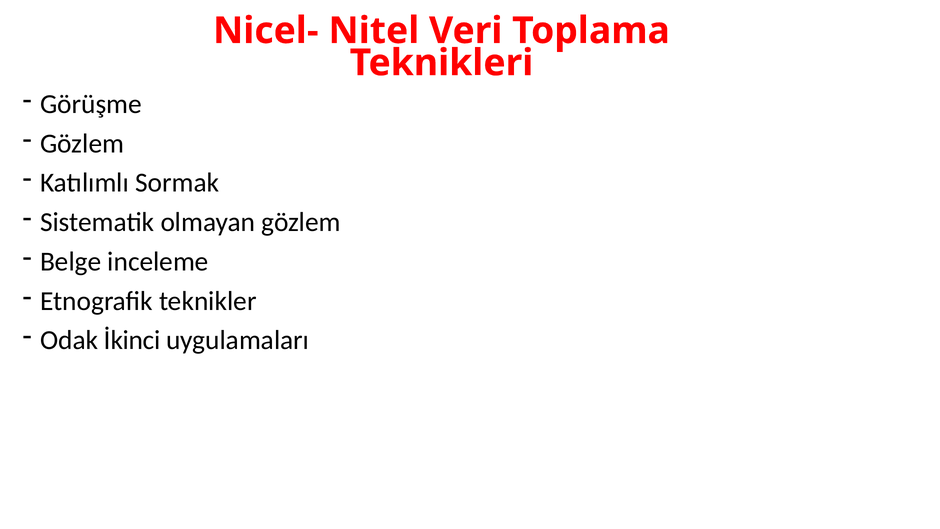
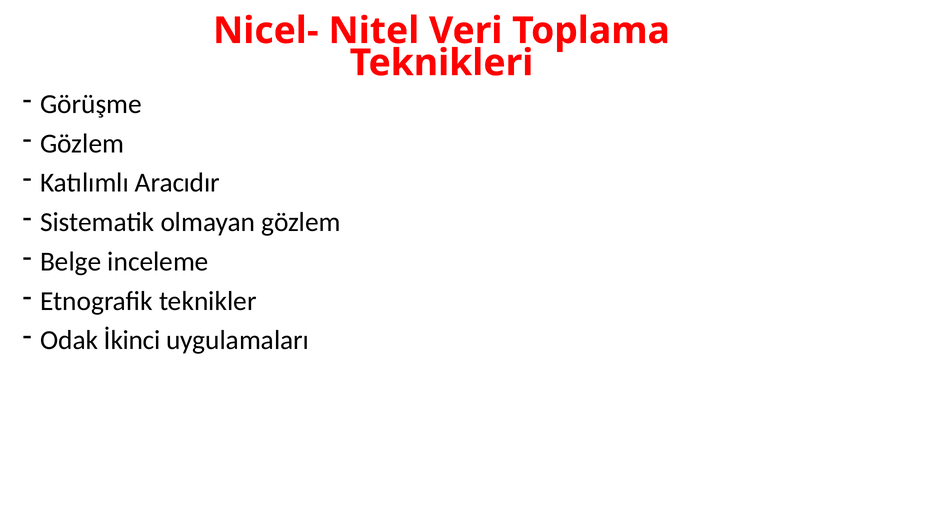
Sormak: Sormak -> Aracıdır
